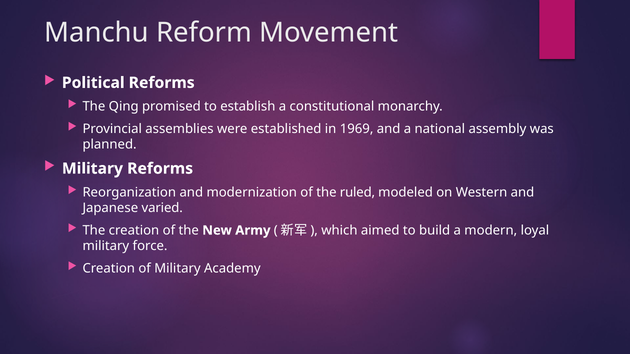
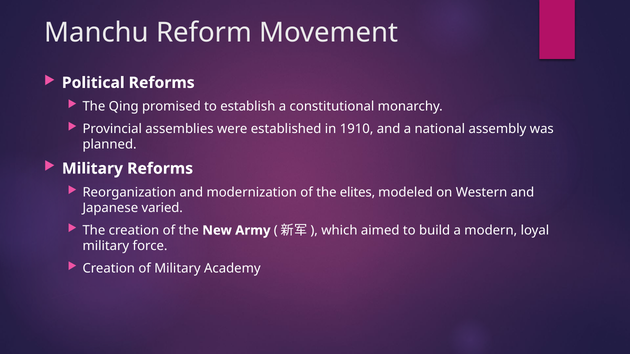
1969: 1969 -> 1910
ruled: ruled -> elites
